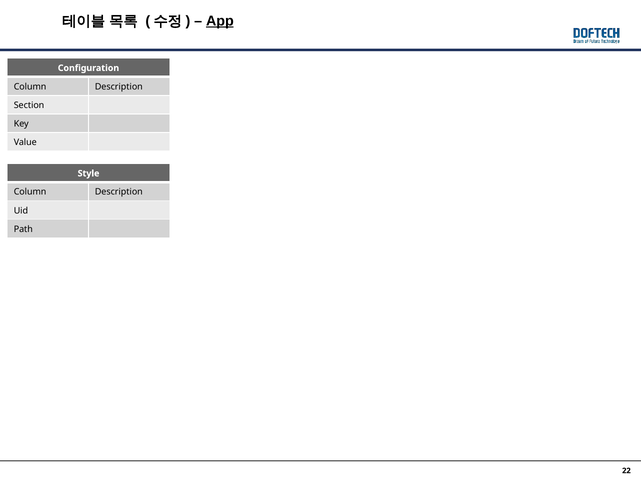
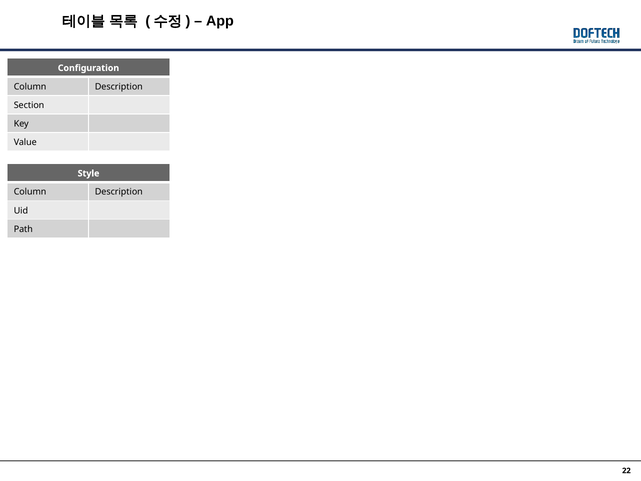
App underline: present -> none
